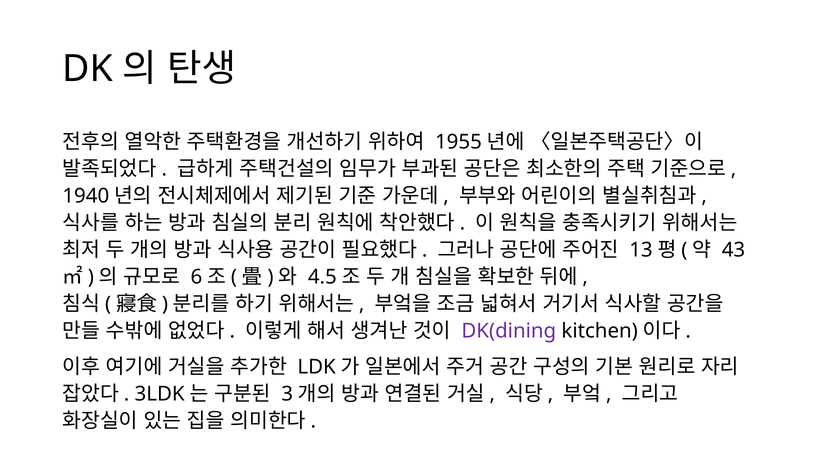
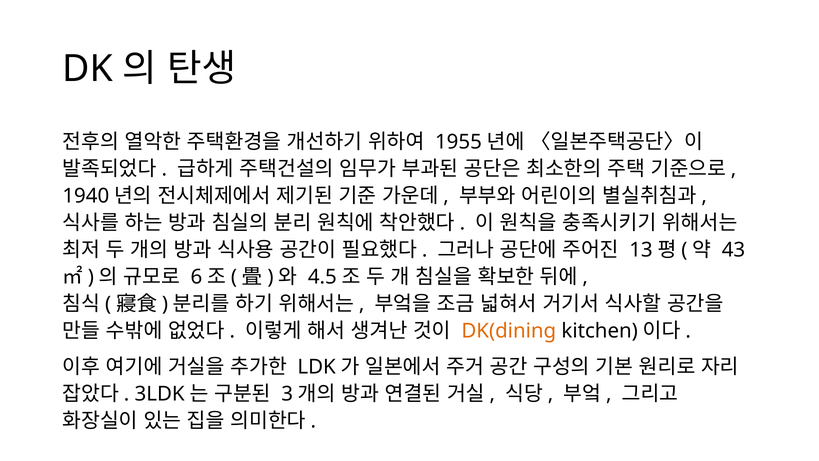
DK(dining colour: purple -> orange
